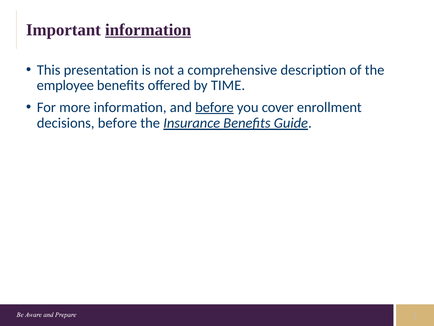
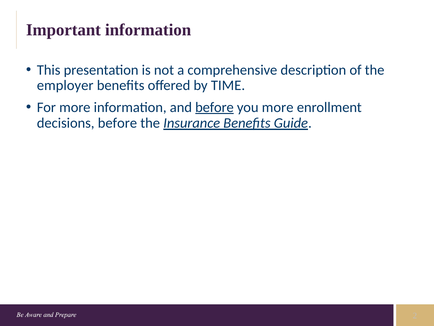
information at (148, 30) underline: present -> none
employee: employee -> employer
you cover: cover -> more
